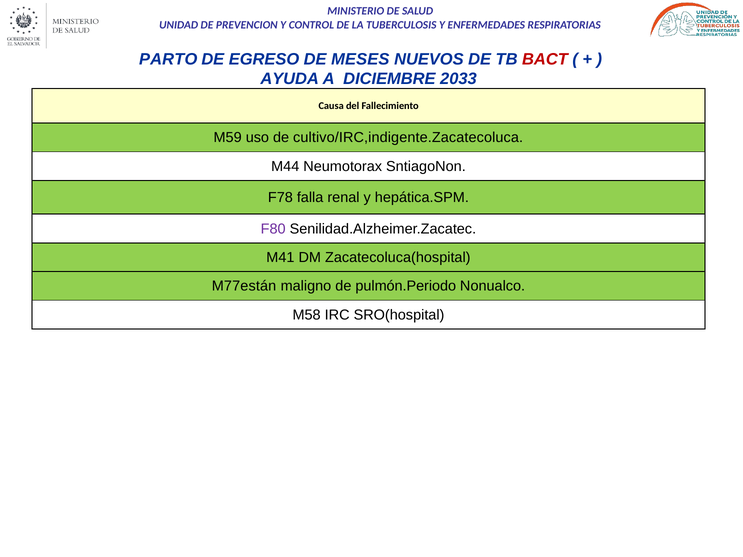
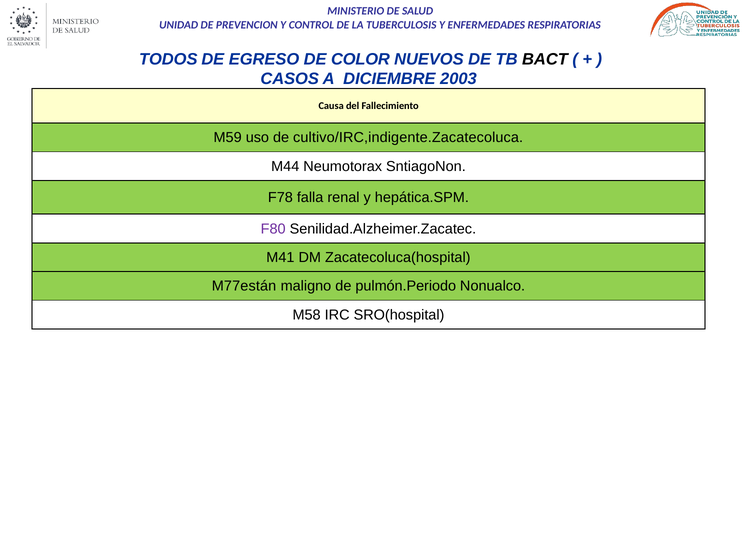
PARTO: PARTO -> TODOS
MESES: MESES -> COLOR
BACT colour: red -> black
AYUDA: AYUDA -> CASOS
2033: 2033 -> 2003
